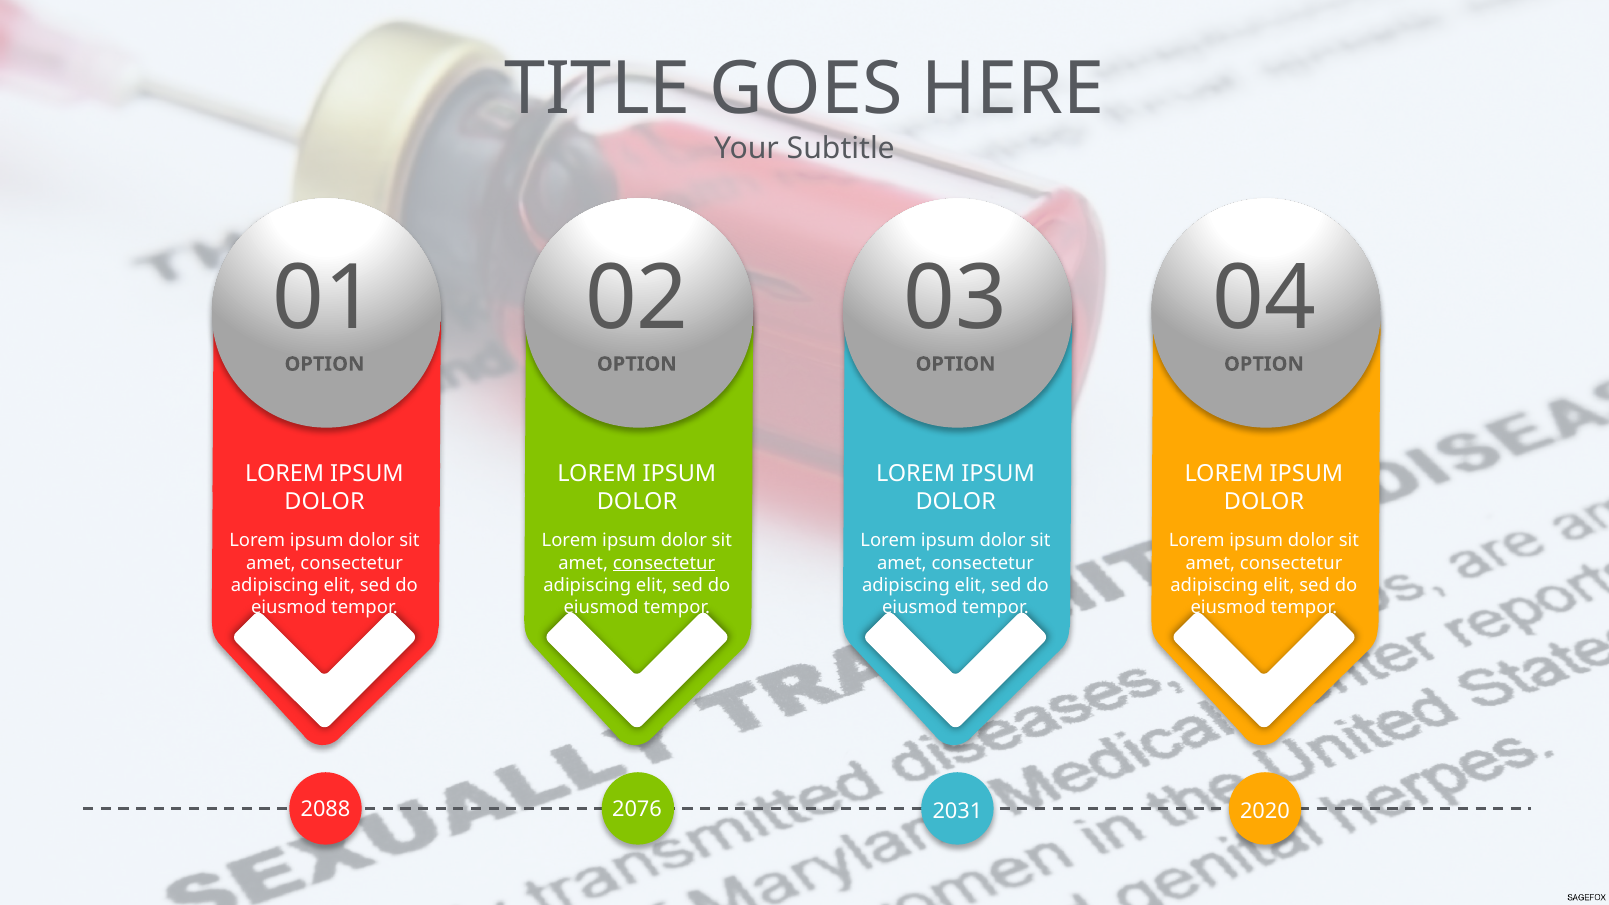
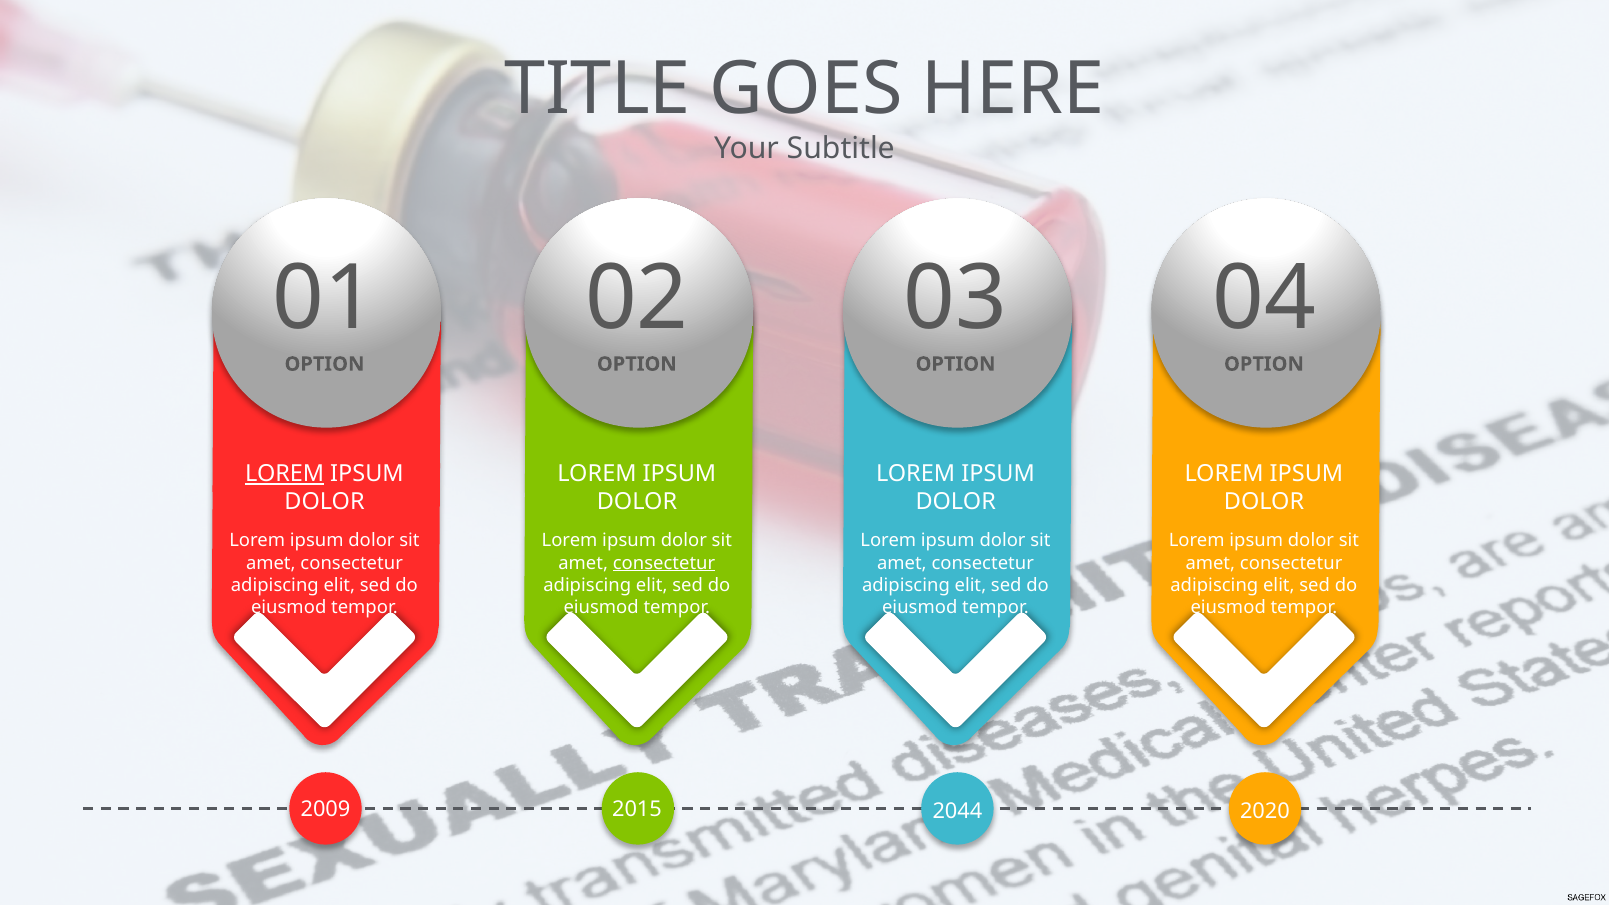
LOREM at (285, 474) underline: none -> present
2088: 2088 -> 2009
2076: 2076 -> 2015
2031: 2031 -> 2044
